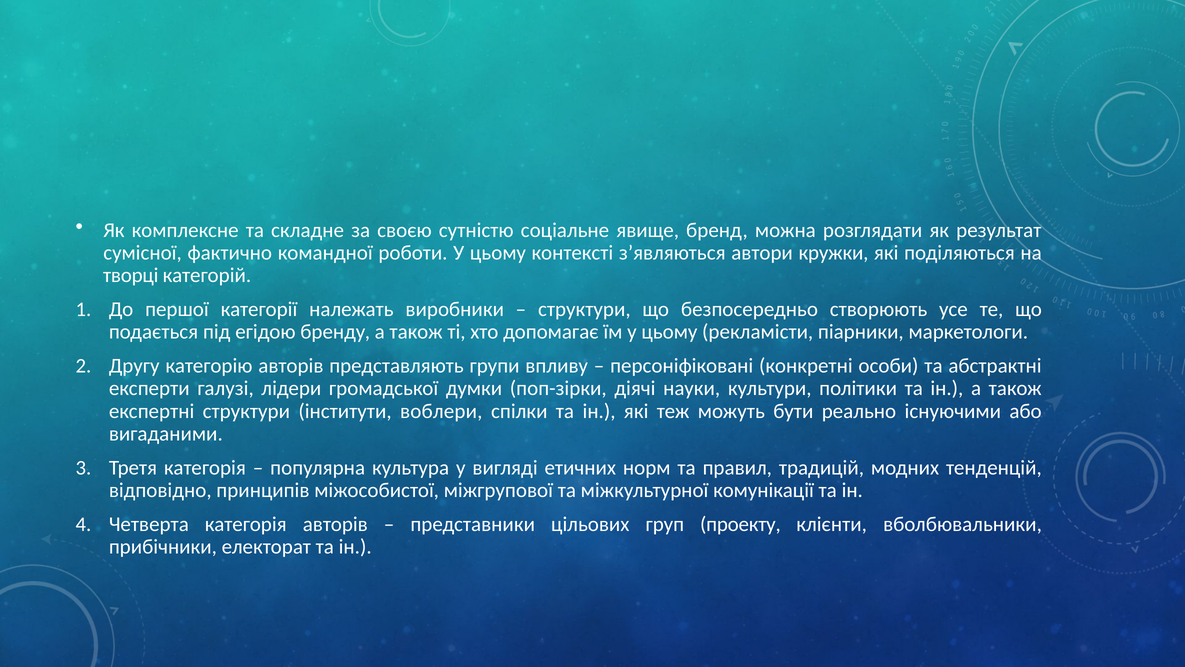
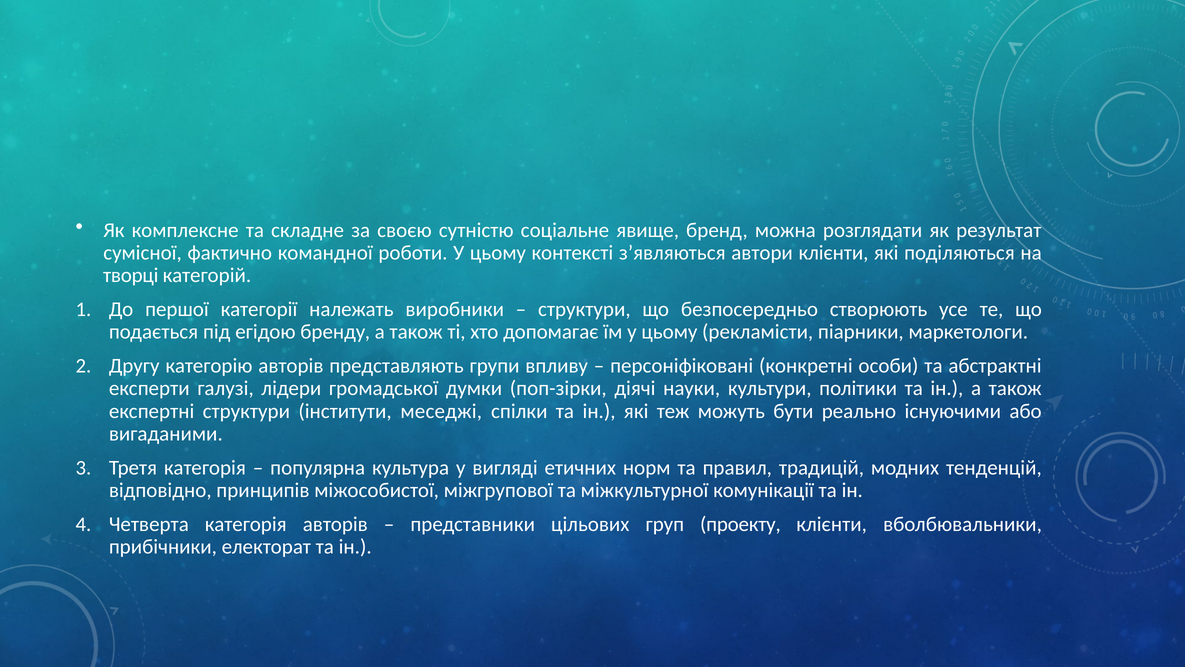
автори кружки: кружки -> клієнти
воблери: воблери -> меседжі
